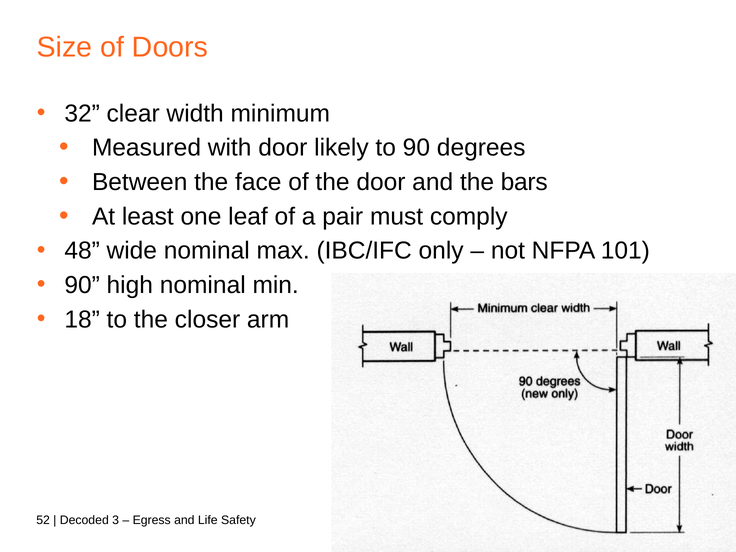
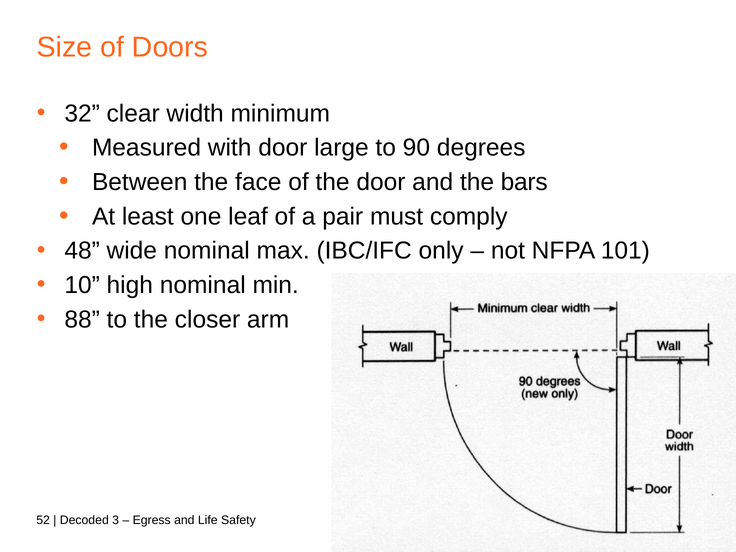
likely: likely -> large
90 at (82, 285): 90 -> 10
18: 18 -> 88
